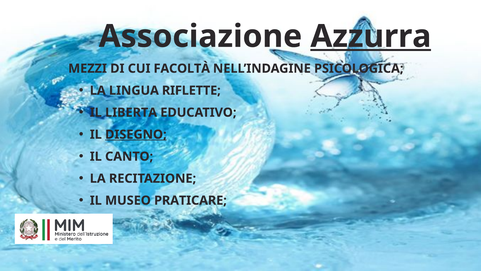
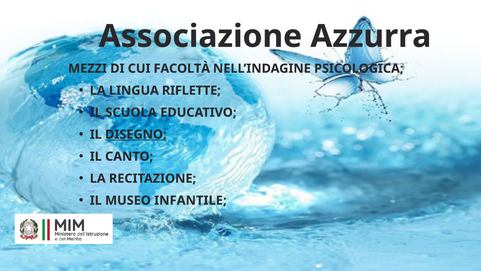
Azzurra underline: present -> none
LIBERTA: LIBERTA -> SCUOLA
PRATICARE: PRATICARE -> INFANTILE
